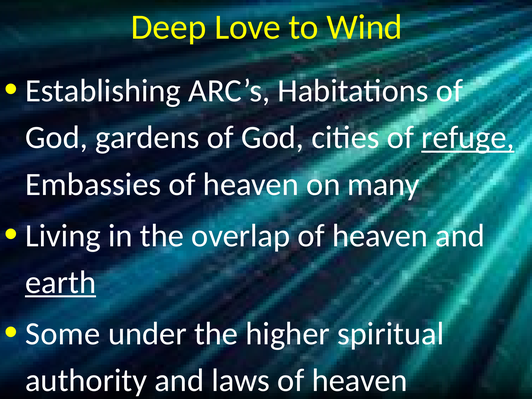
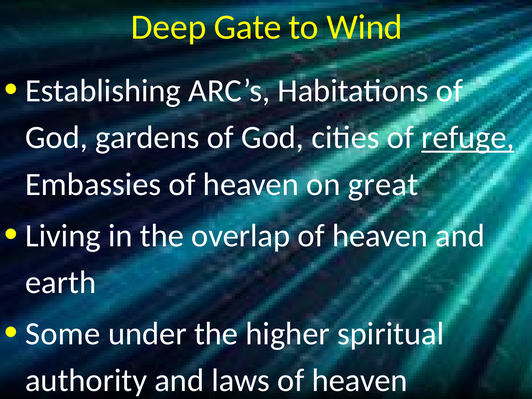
Love: Love -> Gate
many: many -> great
earth underline: present -> none
